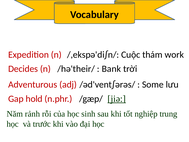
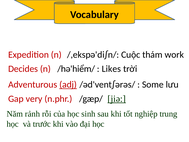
/hə'their/: /hə'their/ -> /hə'hiểm/
Bank: Bank -> Likes
adj underline: none -> present
hold: hold -> very
